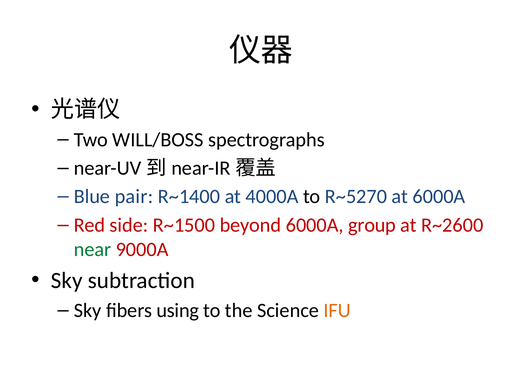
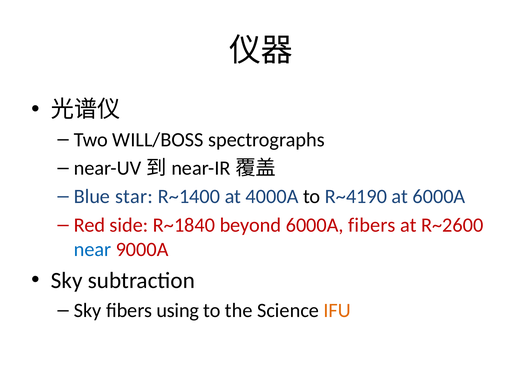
pair: pair -> star
R~5270: R~5270 -> R~4190
R~1500: R~1500 -> R~1840
6000A group: group -> fibers
near colour: green -> blue
